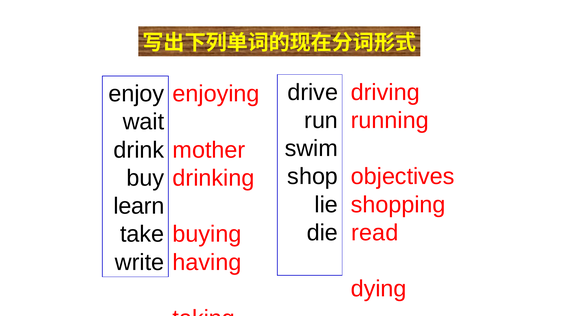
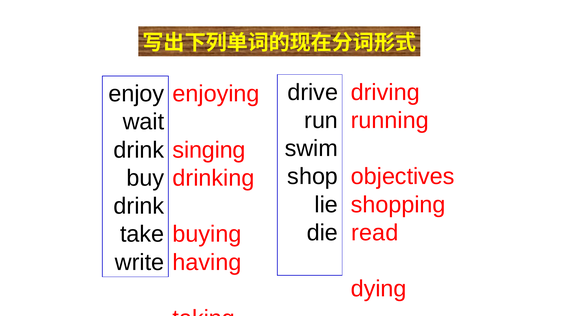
mother: mother -> singing
learn at (139, 206): learn -> drink
